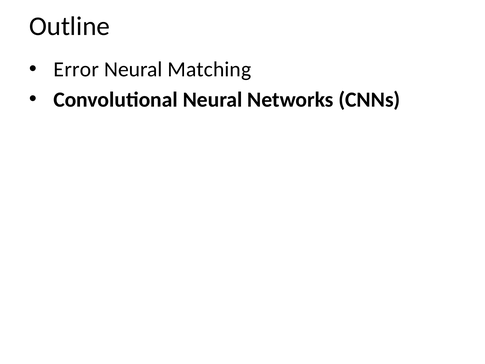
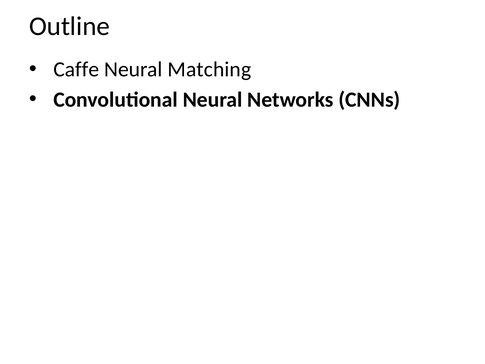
Error: Error -> Caffe
